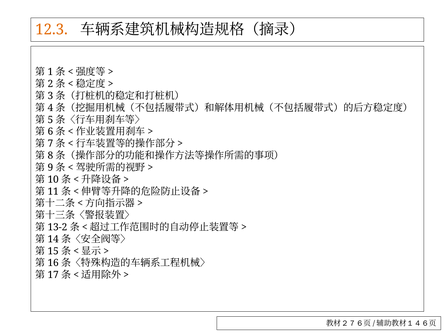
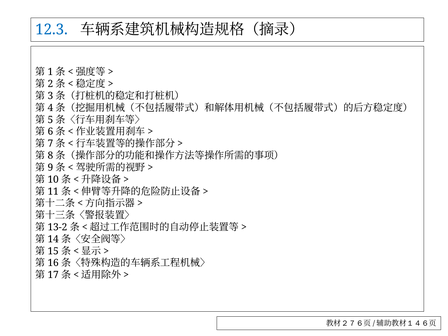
12.3 colour: orange -> blue
